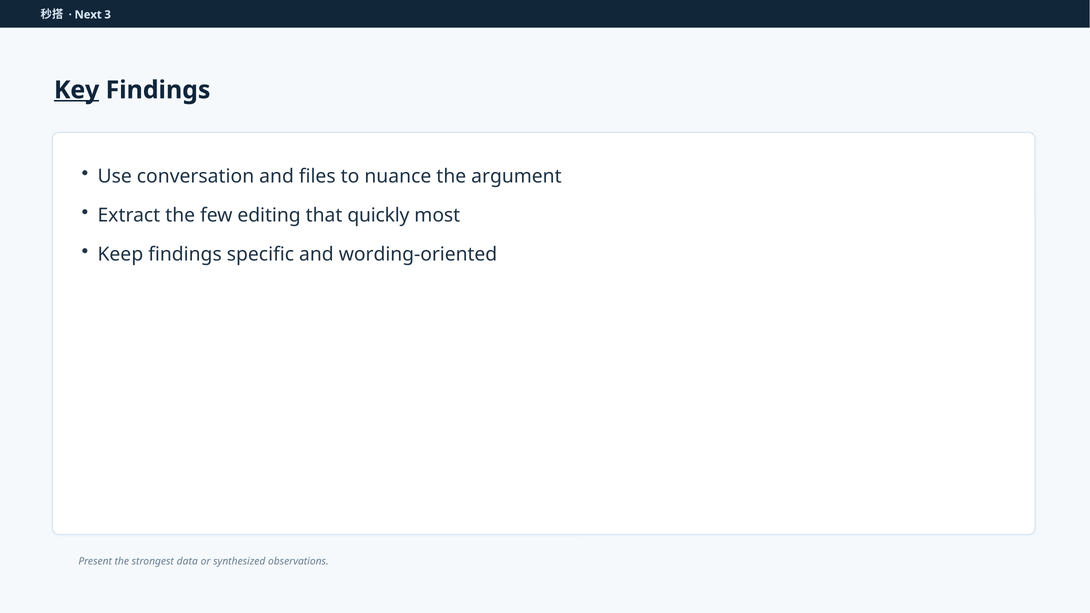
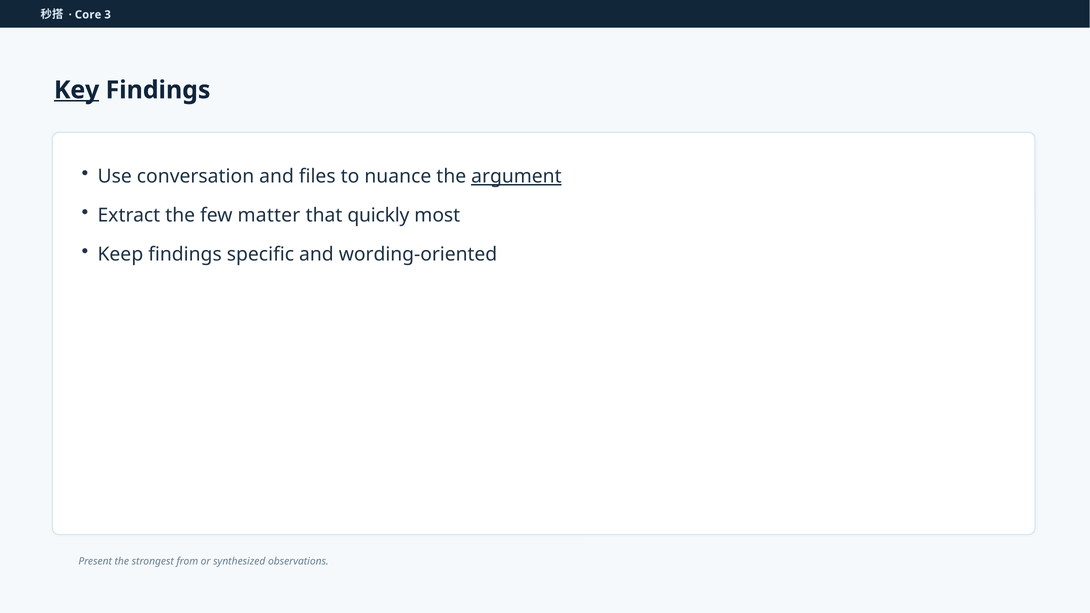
Next: Next -> Core
argument underline: none -> present
editing: editing -> matter
data: data -> from
